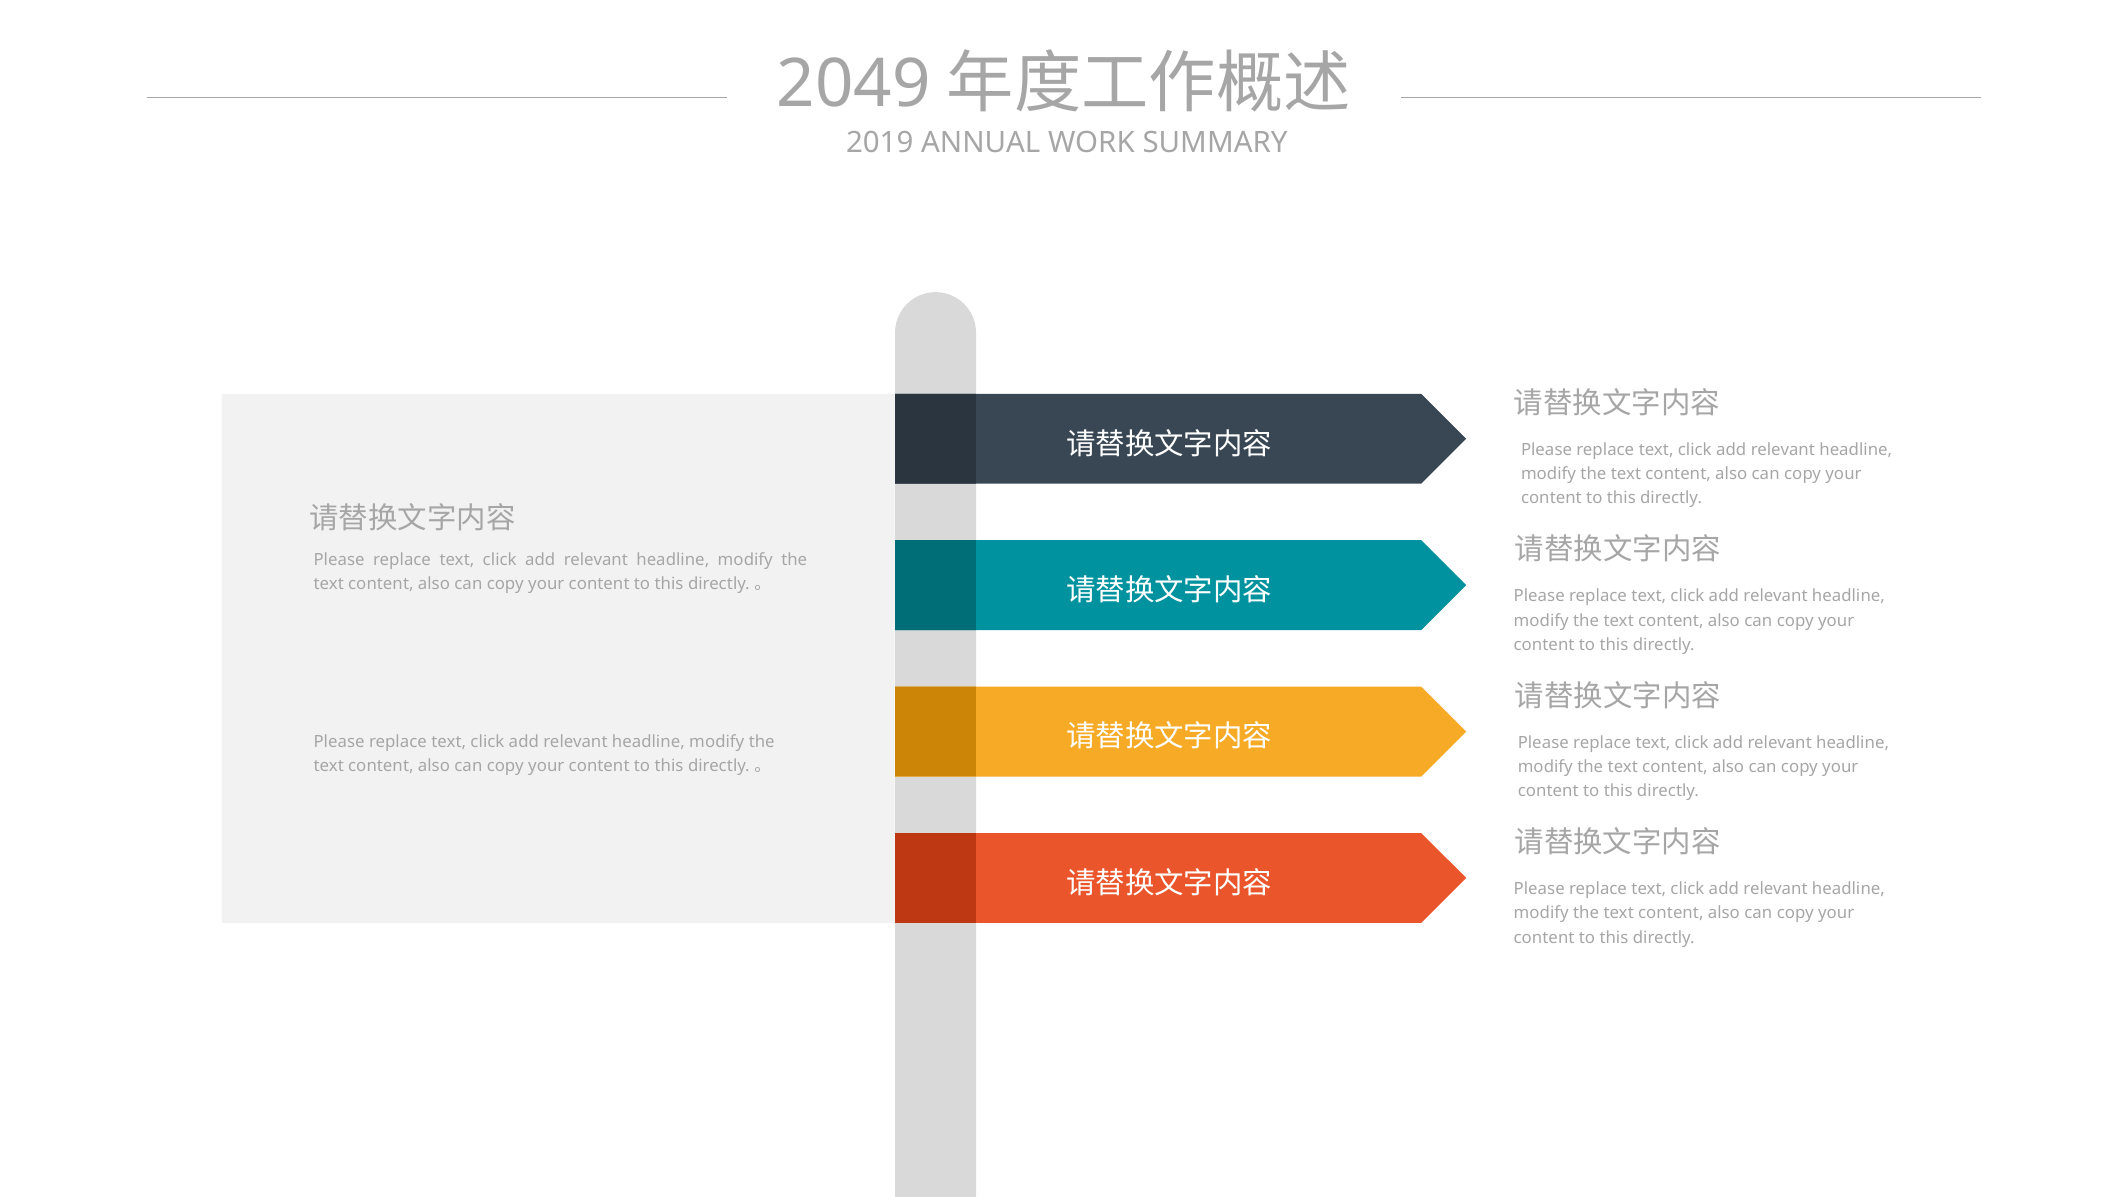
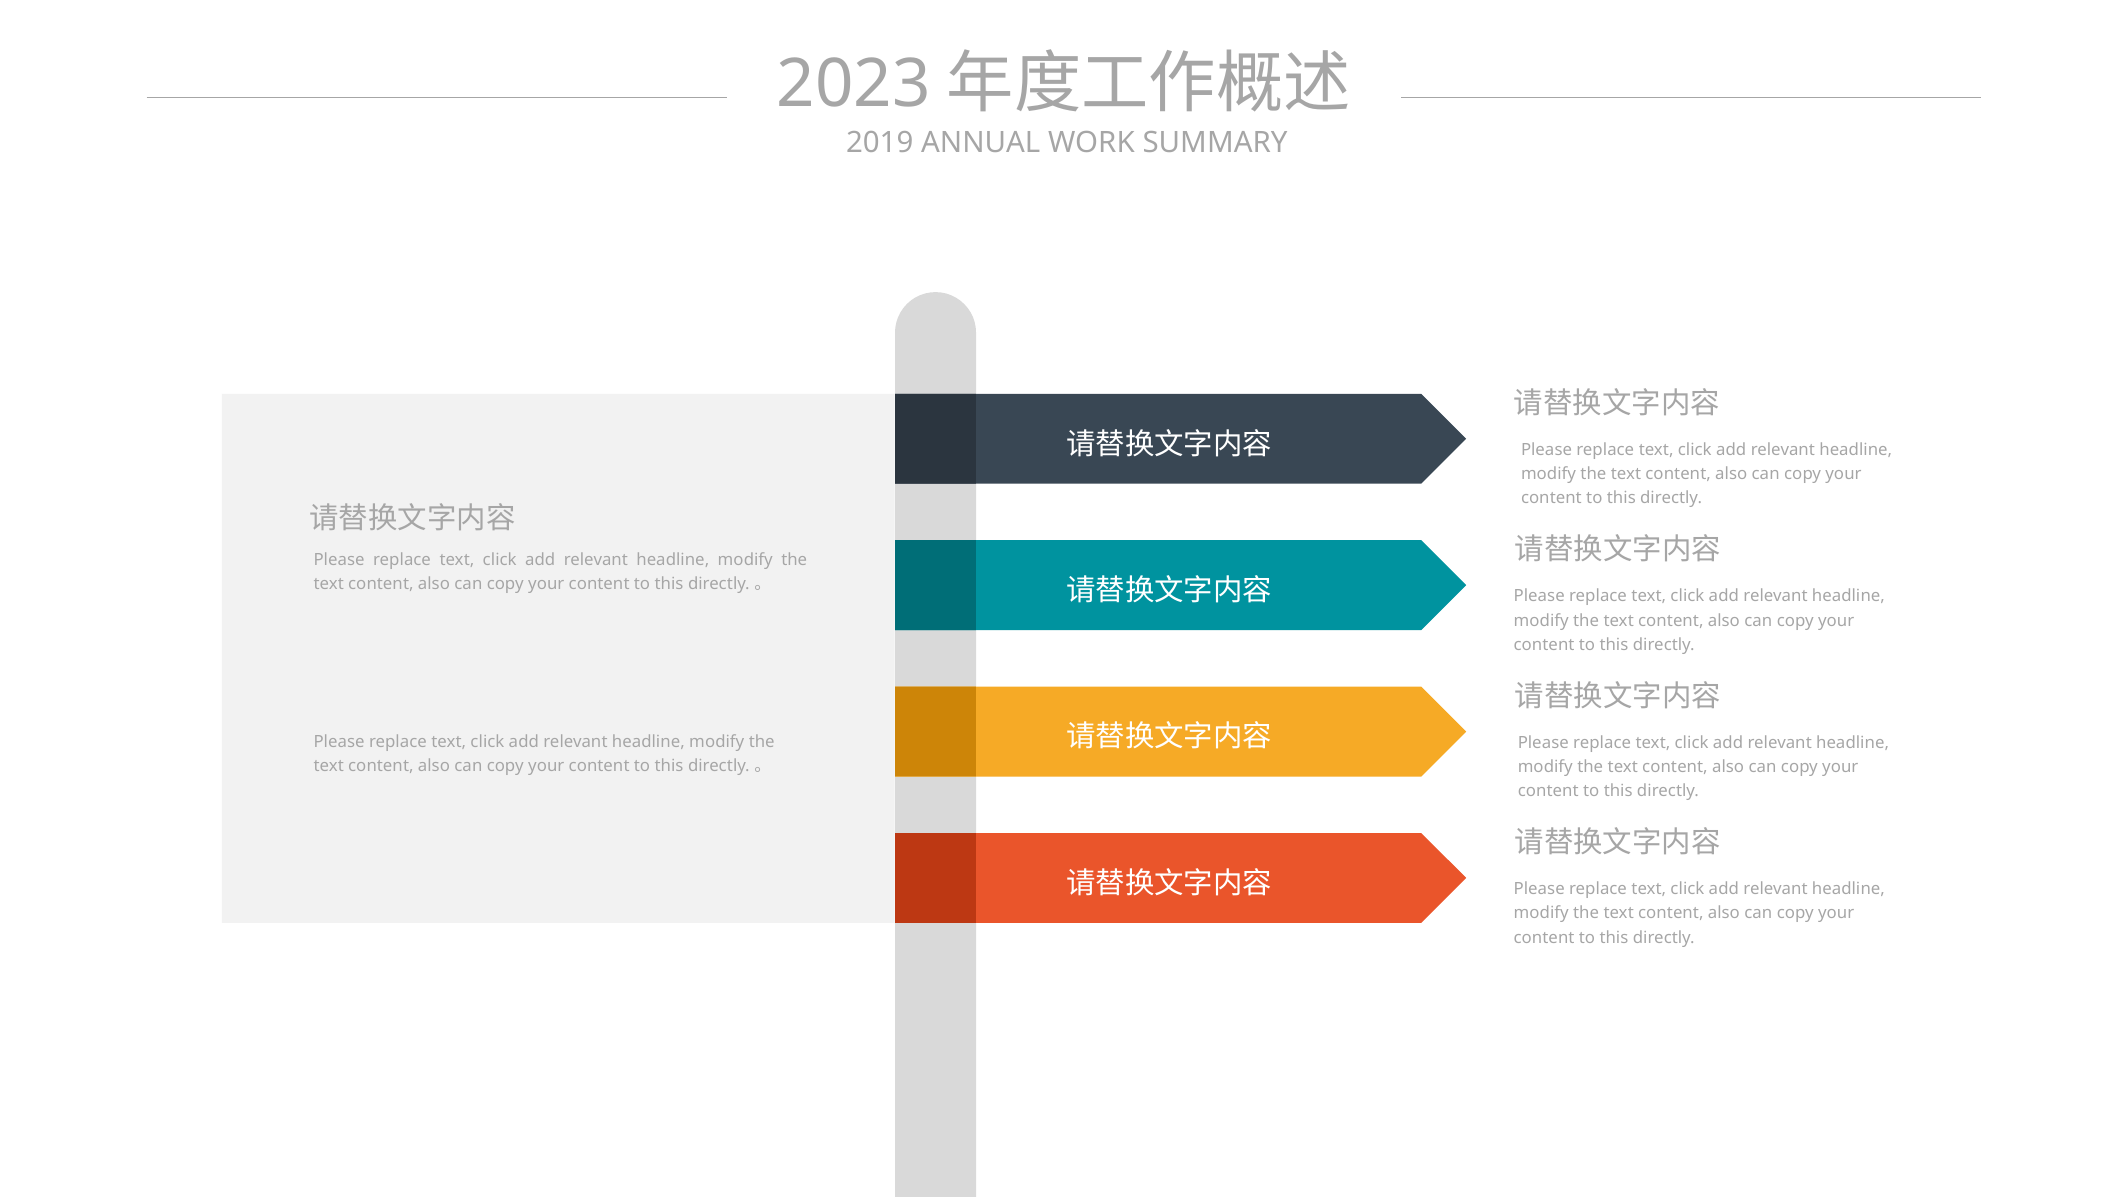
2049: 2049 -> 2023
